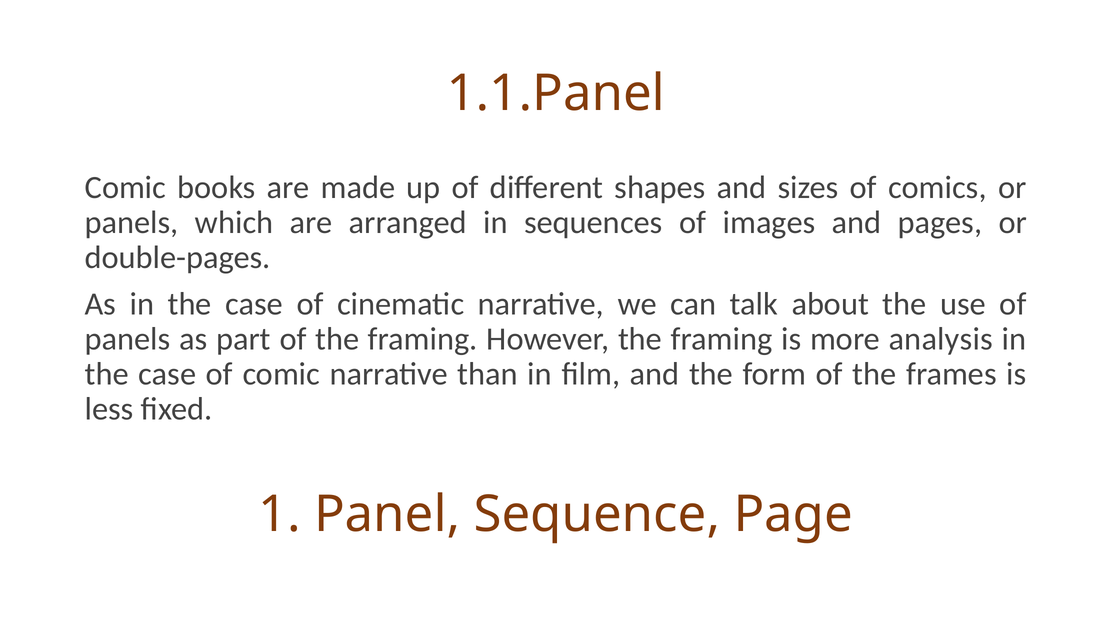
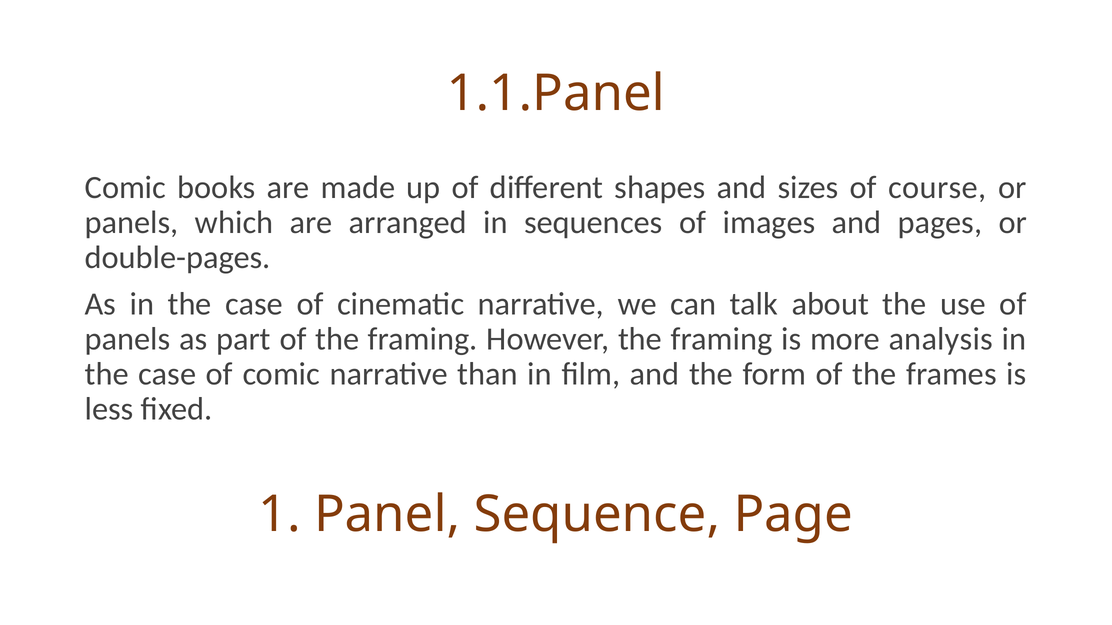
comics: comics -> course
